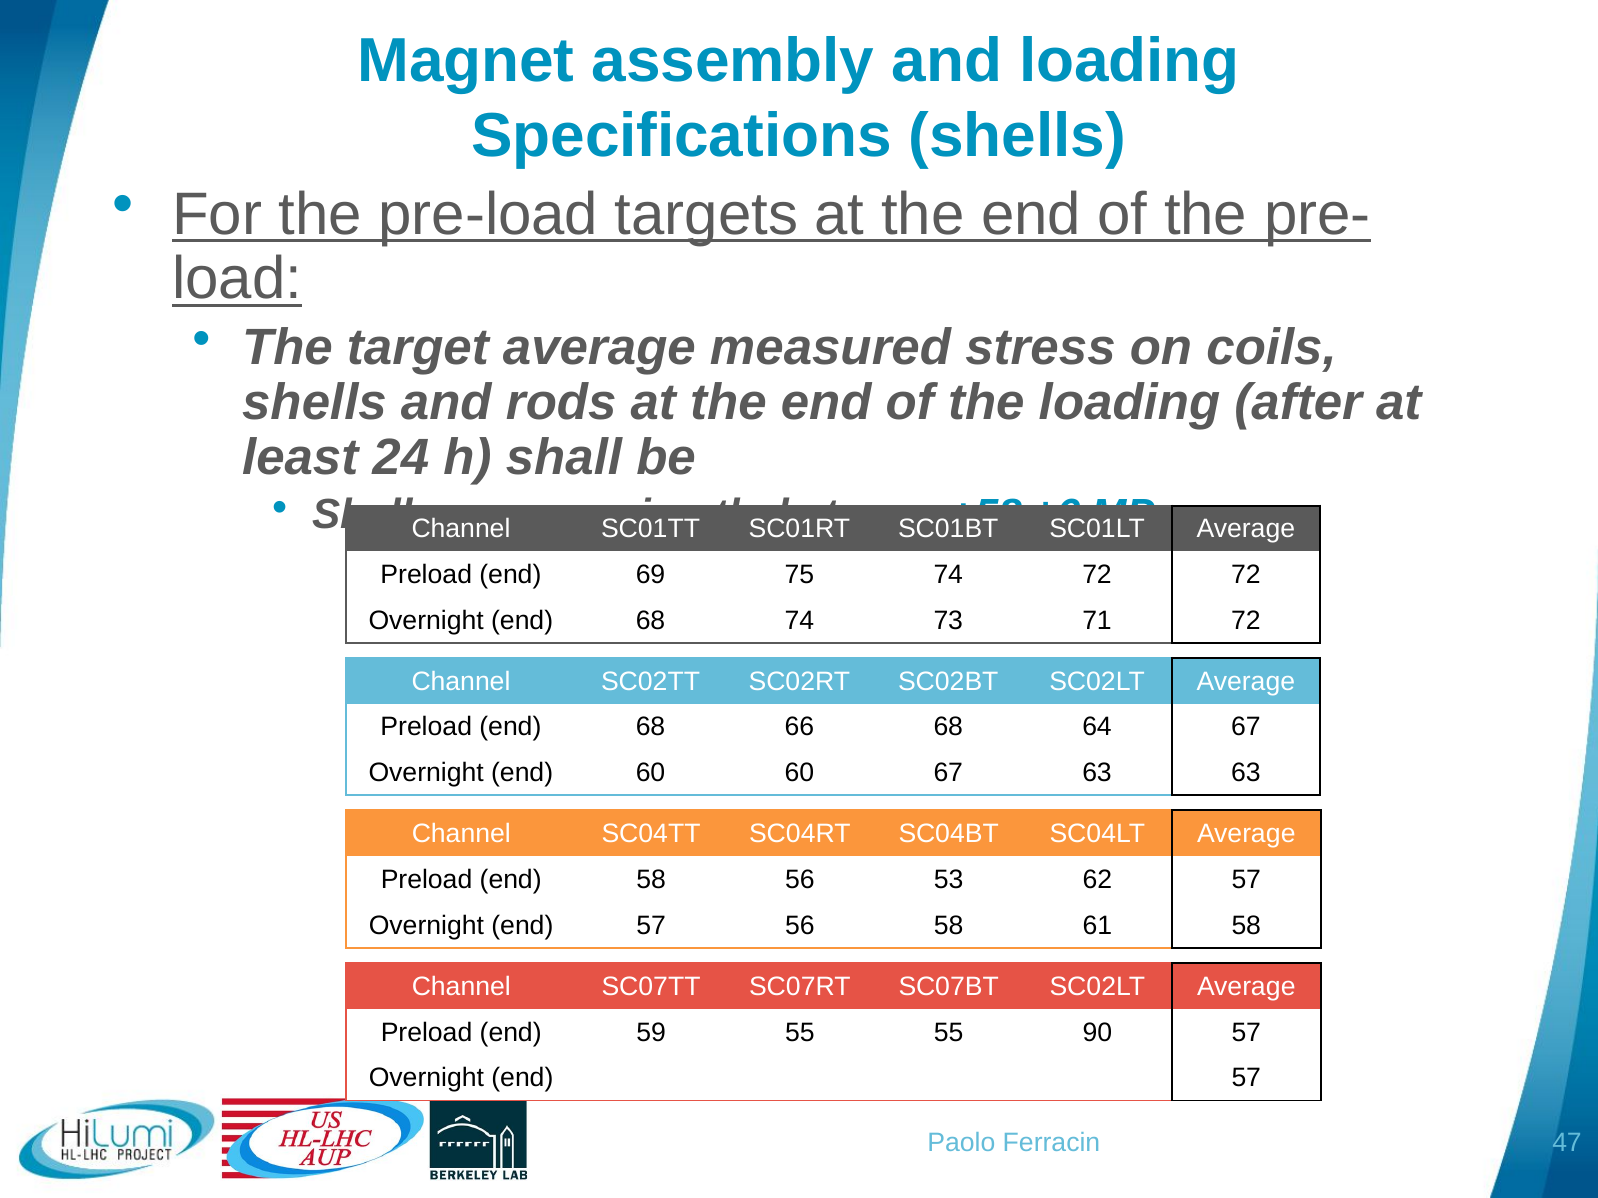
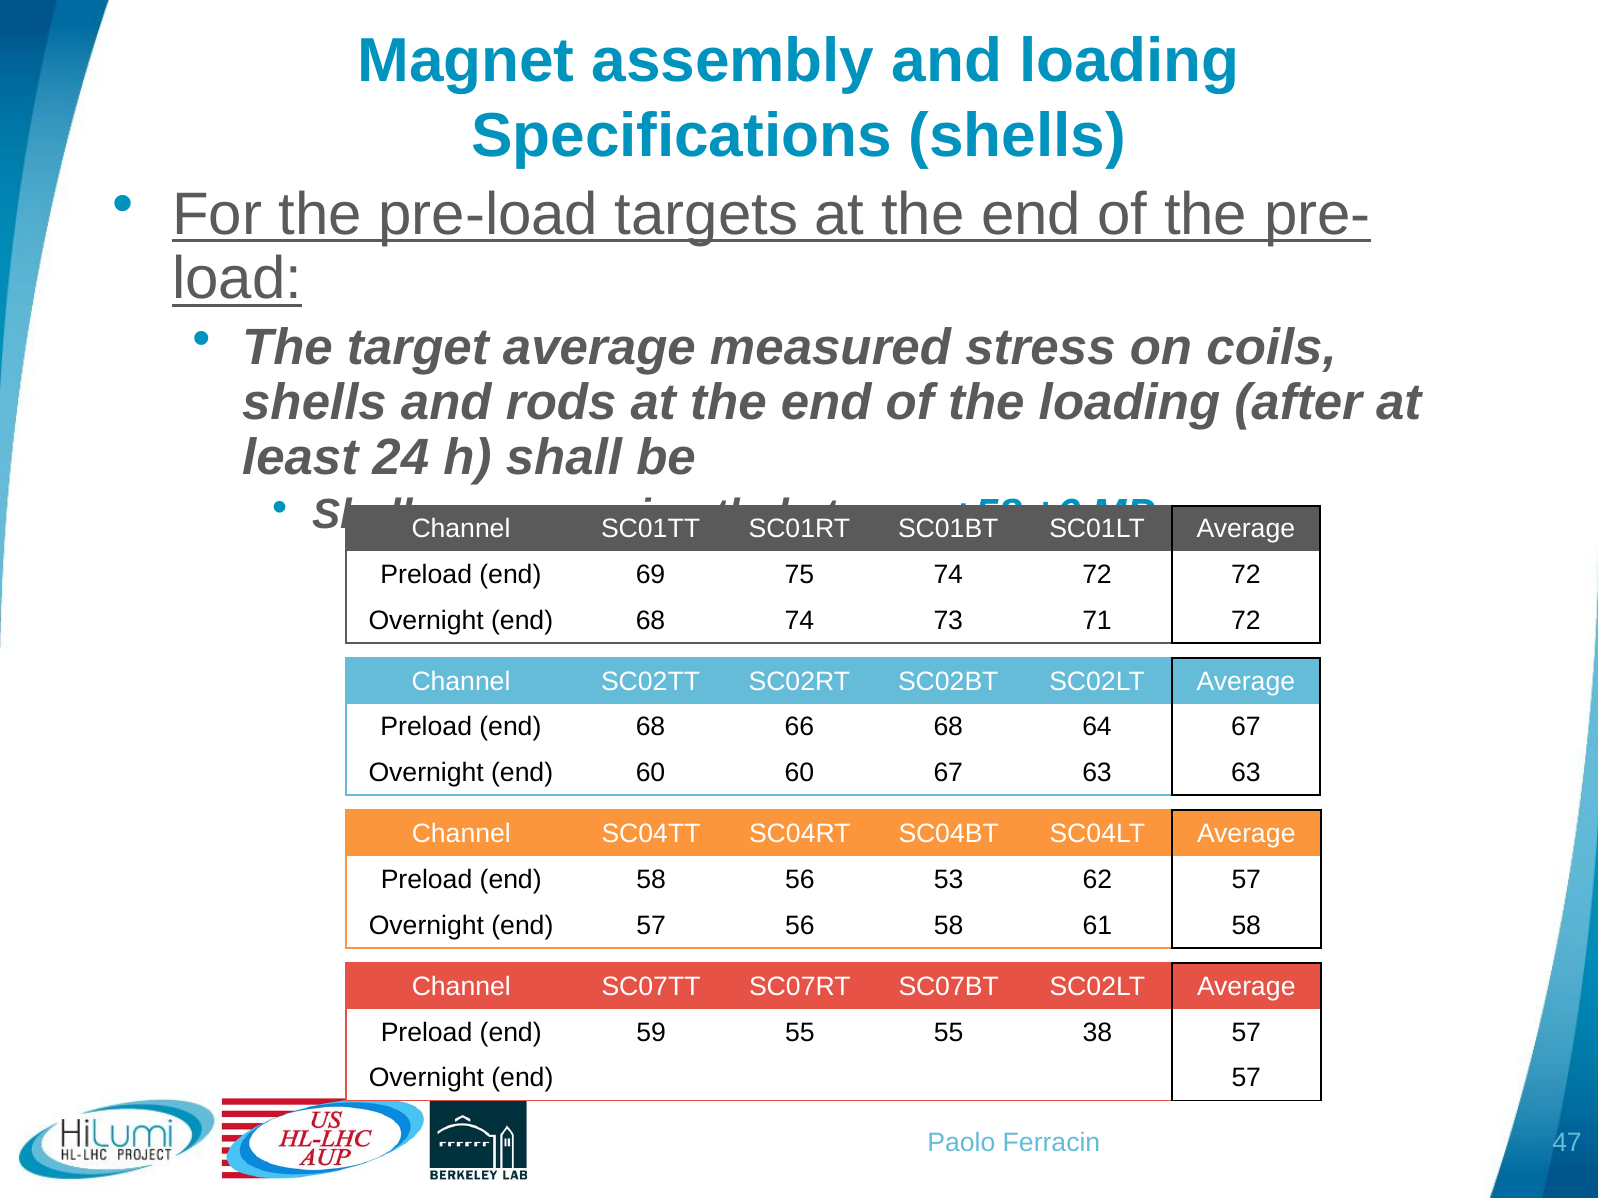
90: 90 -> 38
